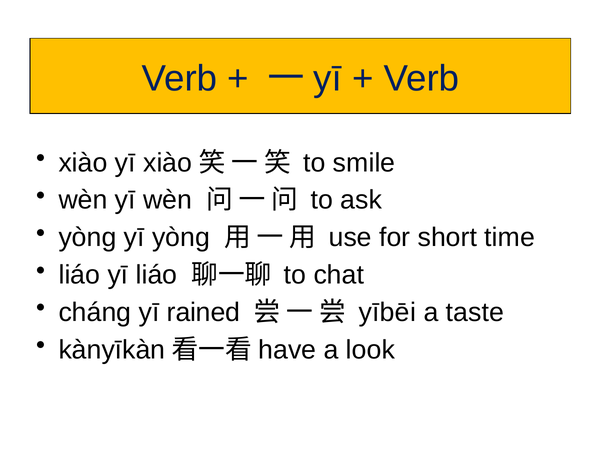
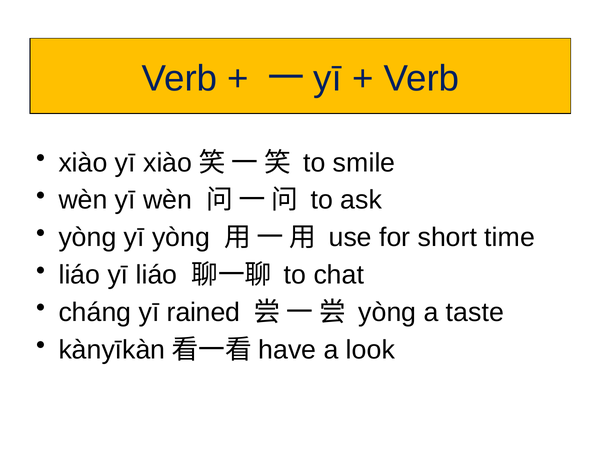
yībēi at (387, 312): yībēi -> yòng
